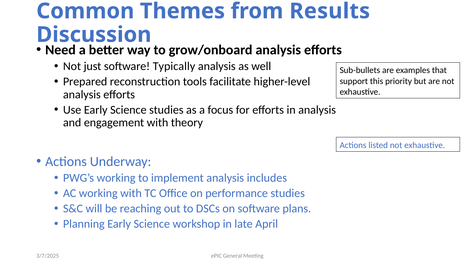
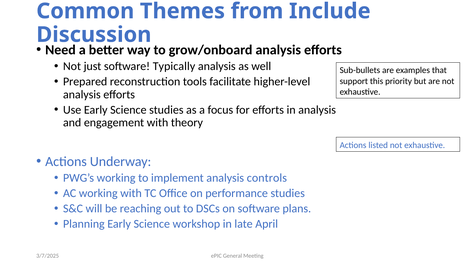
Results: Results -> Include
includes: includes -> controls
